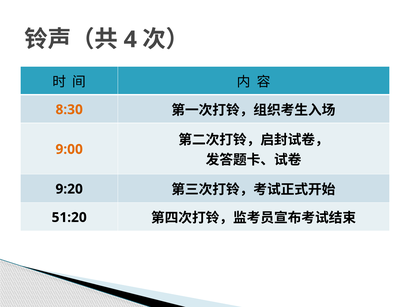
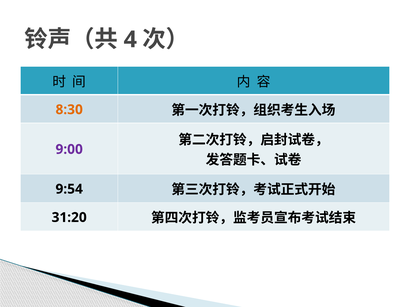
9:00 colour: orange -> purple
9:20: 9:20 -> 9:54
51:20: 51:20 -> 31:20
